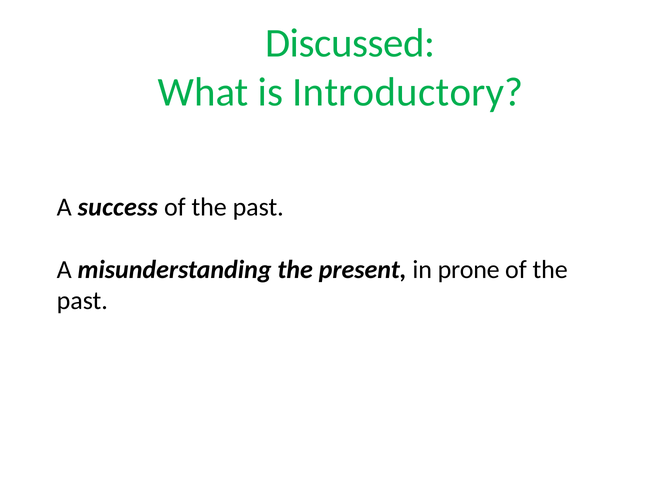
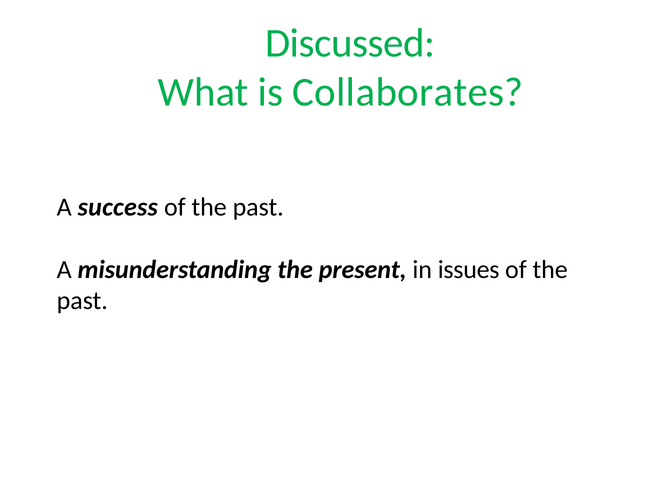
Introductory: Introductory -> Collaborates
prone: prone -> issues
